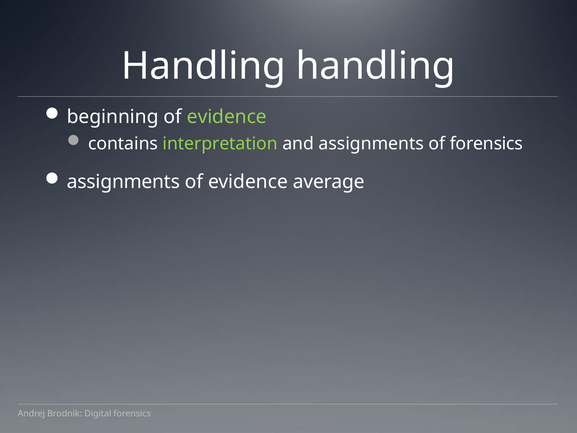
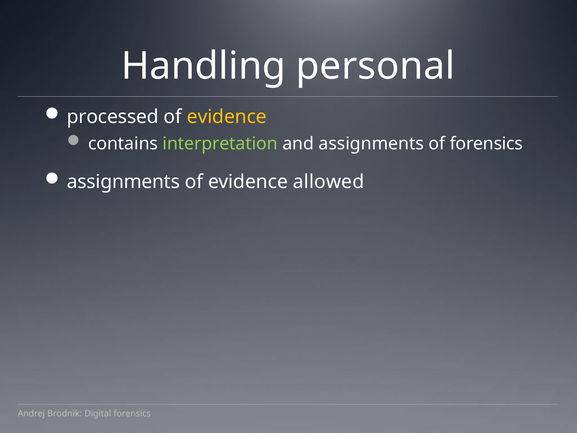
Handling handling: handling -> personal
beginning: beginning -> processed
evidence at (227, 117) colour: light green -> yellow
average: average -> allowed
